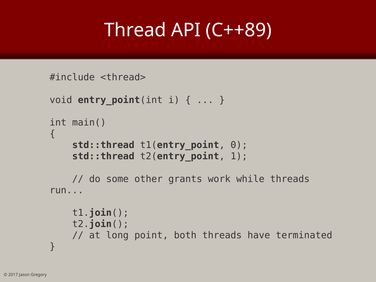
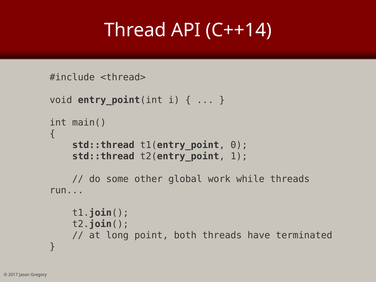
C++89: C++89 -> C++14
grants: grants -> global
